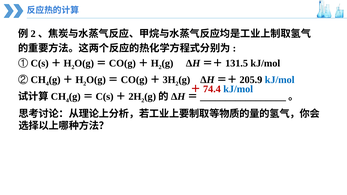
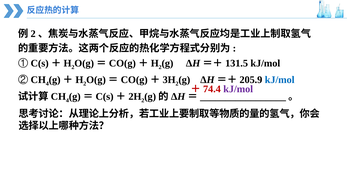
kJ/mol at (238, 89) colour: blue -> purple
